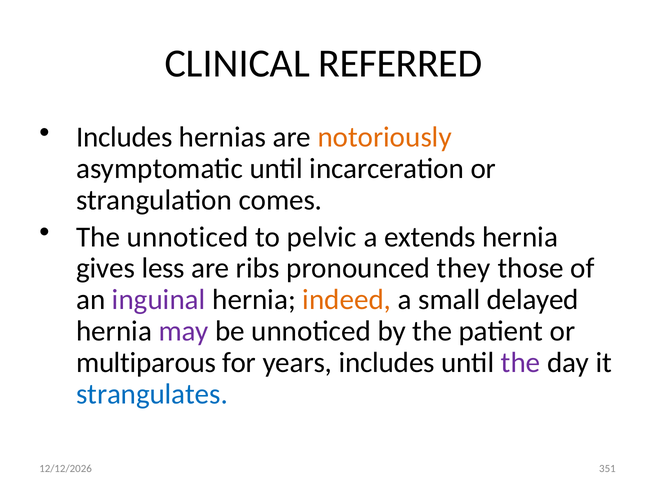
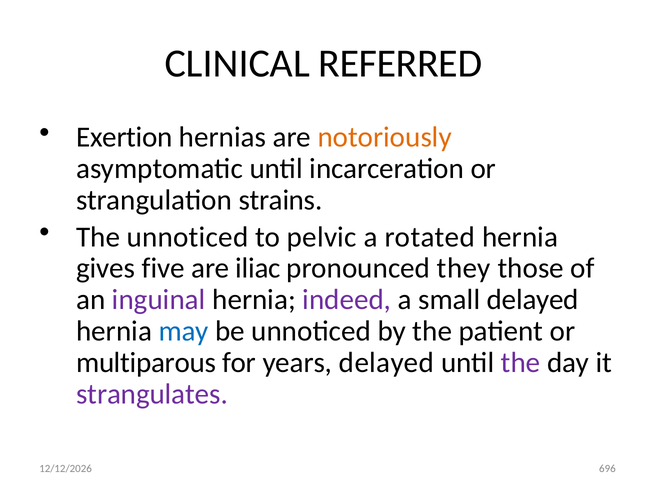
Includes at (124, 137): Includes -> Exertion
comes: comes -> strains
extends: extends -> rotated
less: less -> five
ribs: ribs -> iliac
indeed colour: orange -> purple
may colour: purple -> blue
years includes: includes -> delayed
strangulates colour: blue -> purple
351: 351 -> 696
